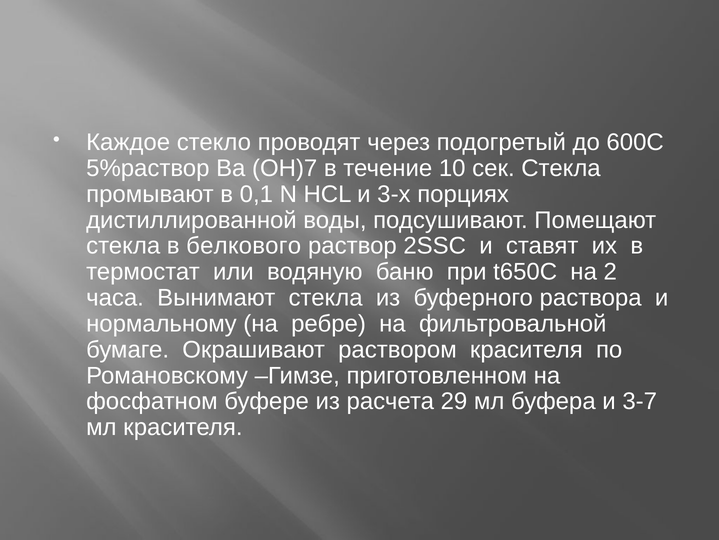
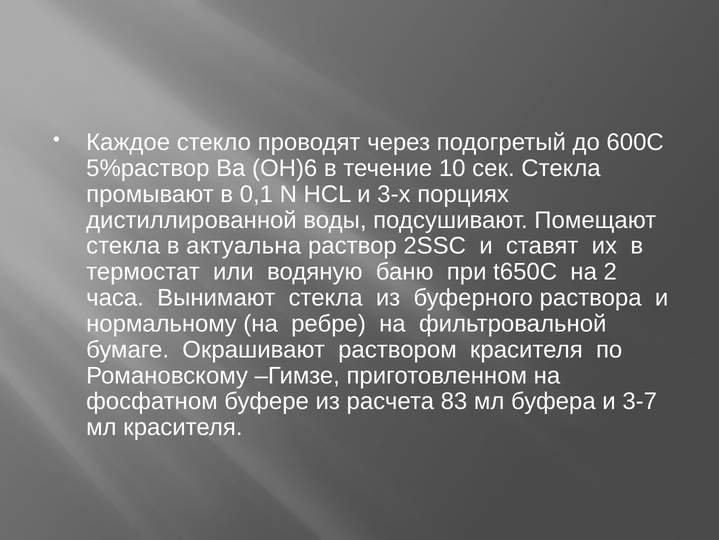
ОН)7: ОН)7 -> ОН)6
белкового: белкового -> актуальна
29: 29 -> 83
